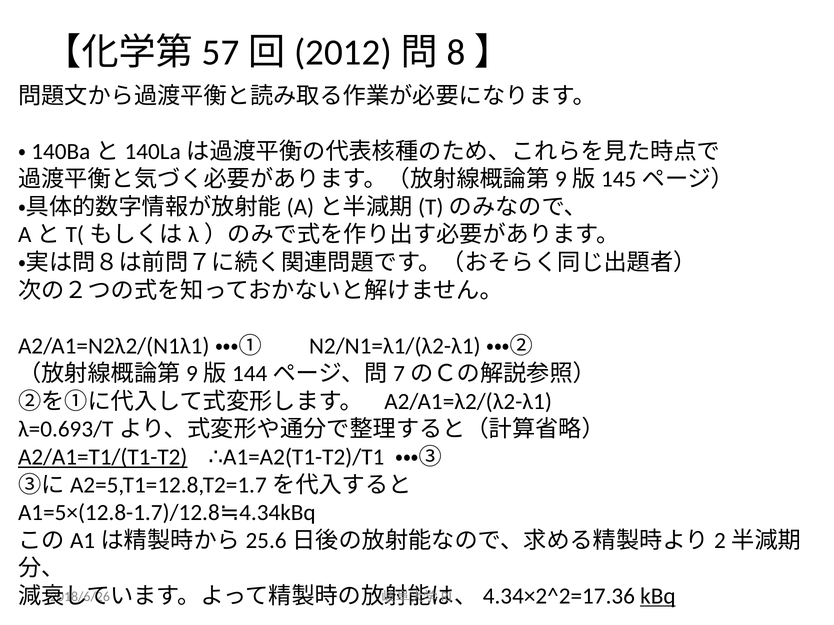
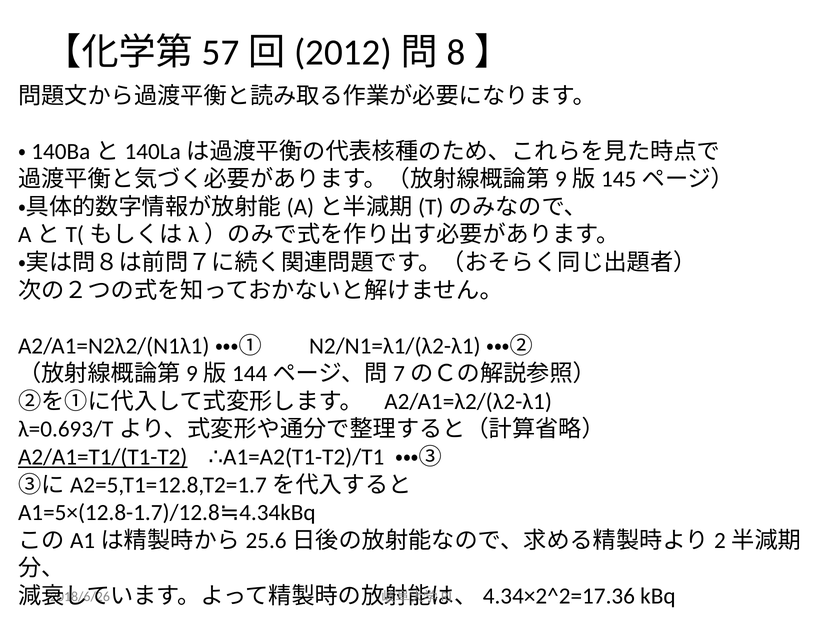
kBq underline: present -> none
